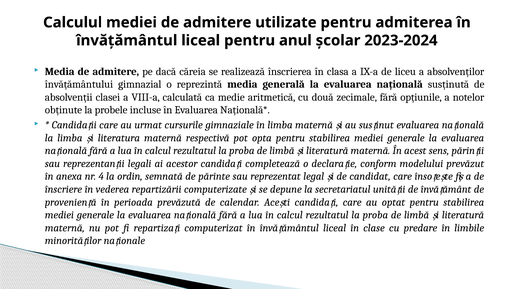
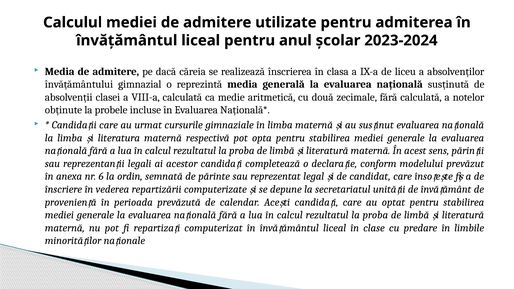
fără opțiunile: opțiunile -> calculată
4: 4 -> 6
